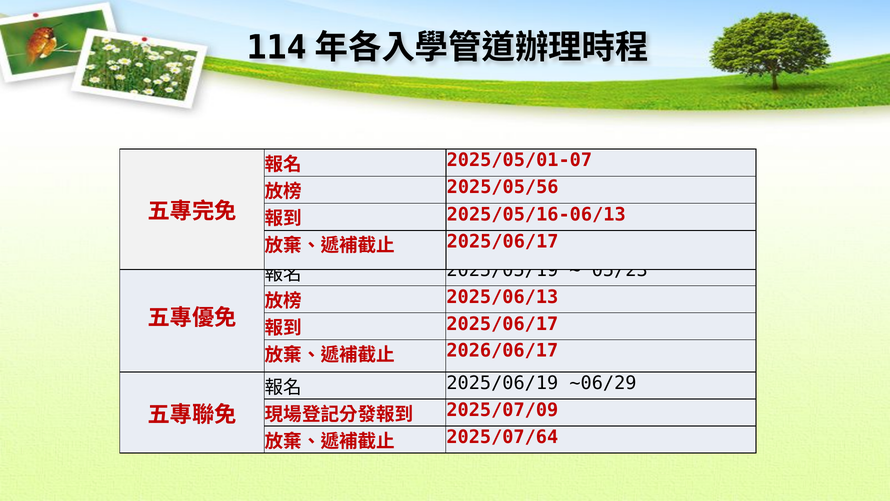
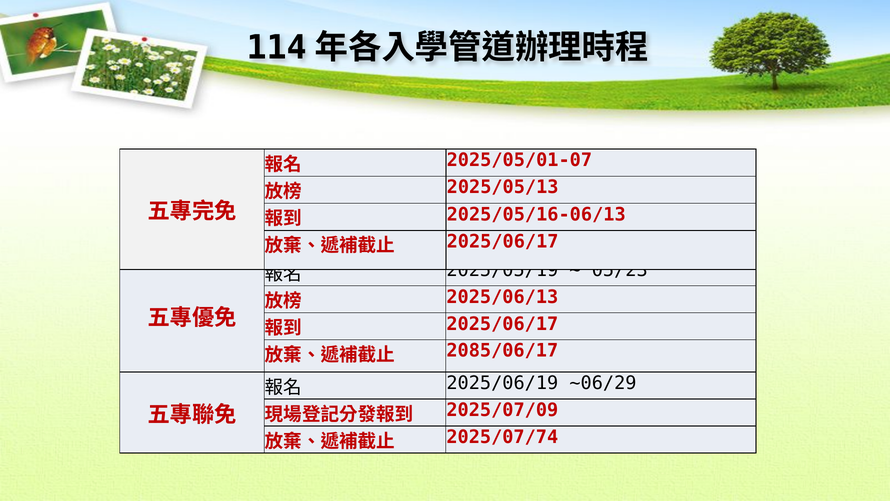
2025/05/56: 2025/05/56 -> 2025/05/13
2026/06/17: 2026/06/17 -> 2085/06/17
2025/07/64: 2025/07/64 -> 2025/07/74
